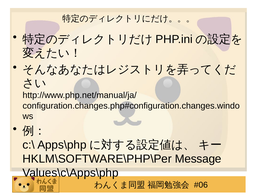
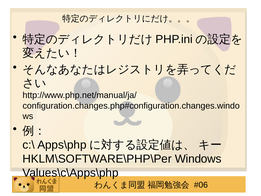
Message: Message -> Windows
